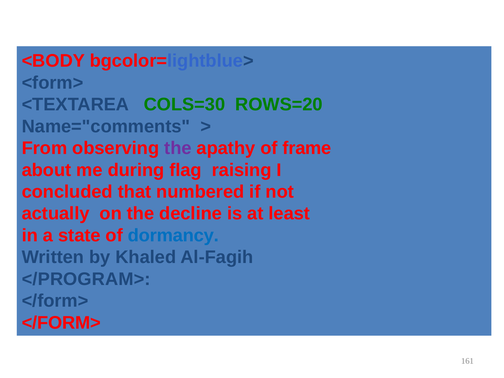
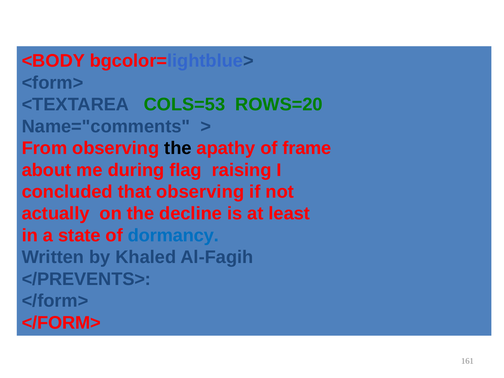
COLS=30: COLS=30 -> COLS=53
the at (178, 148) colour: purple -> black
that numbered: numbered -> observing
</PROGRAM>: </PROGRAM> -> </PREVENTS>
